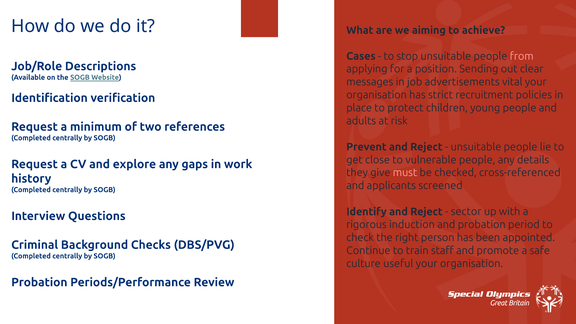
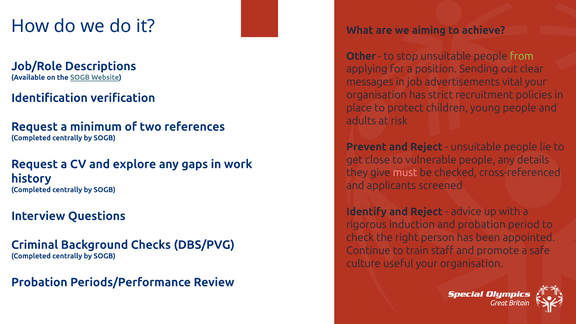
Cases: Cases -> Other
from colour: pink -> light green
sector: sector -> advice
